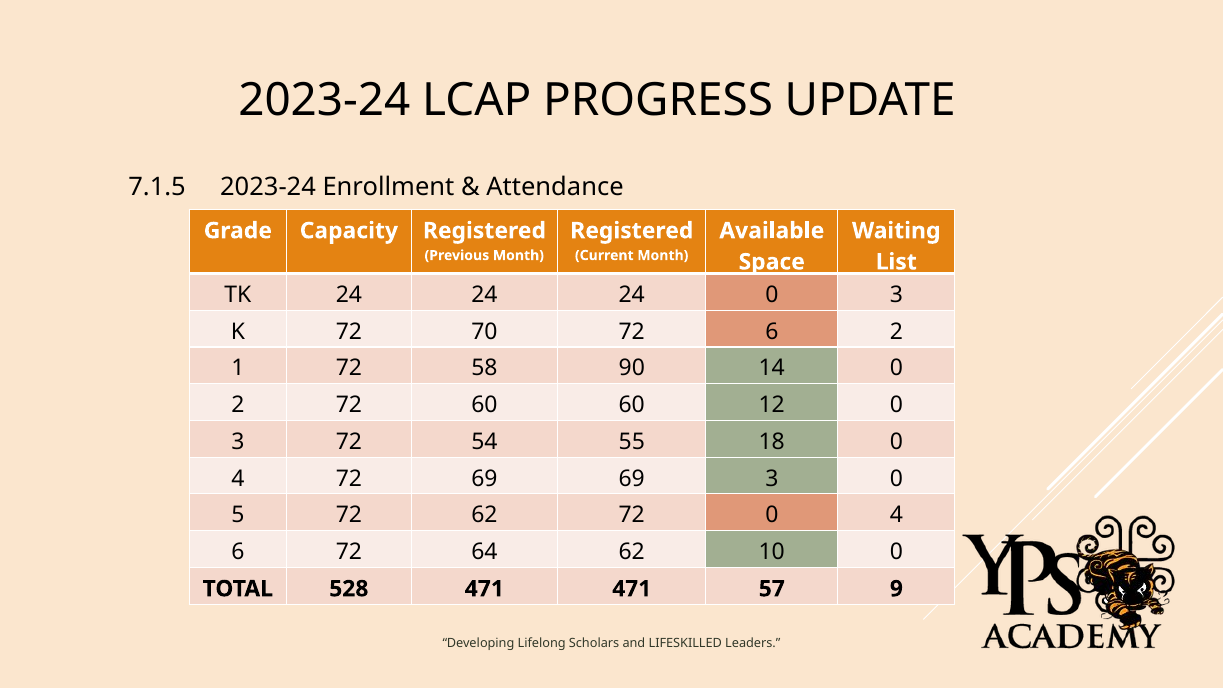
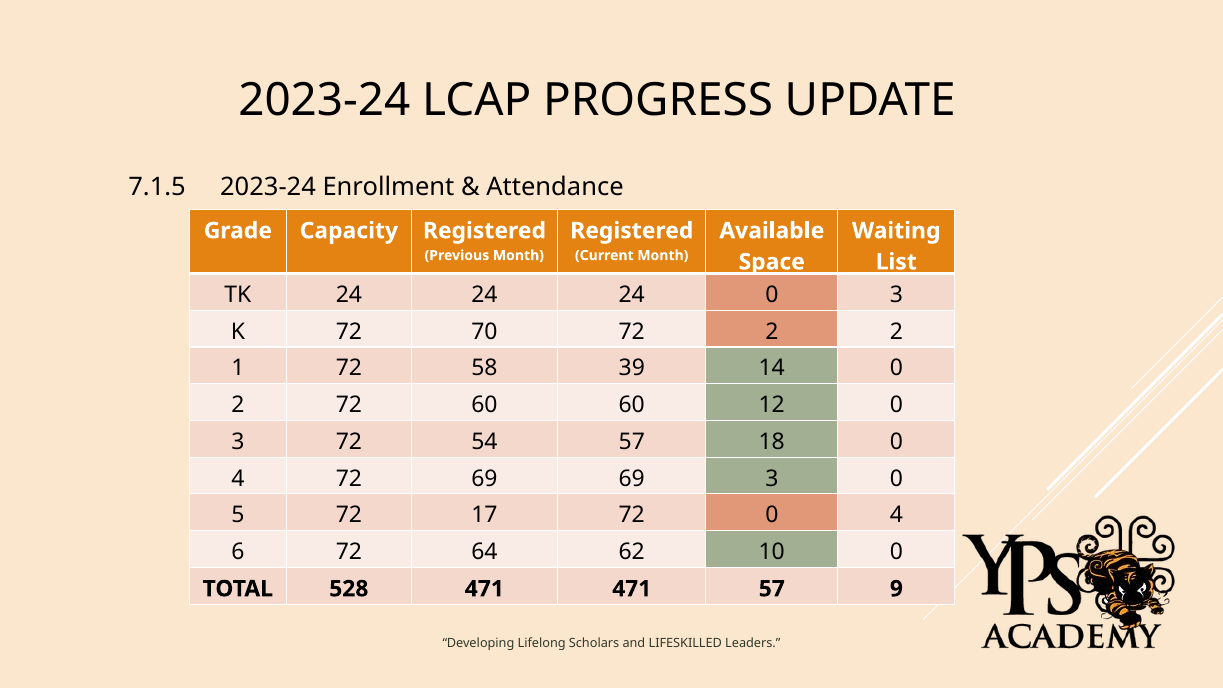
72 6: 6 -> 2
90: 90 -> 39
54 55: 55 -> 57
72 62: 62 -> 17
